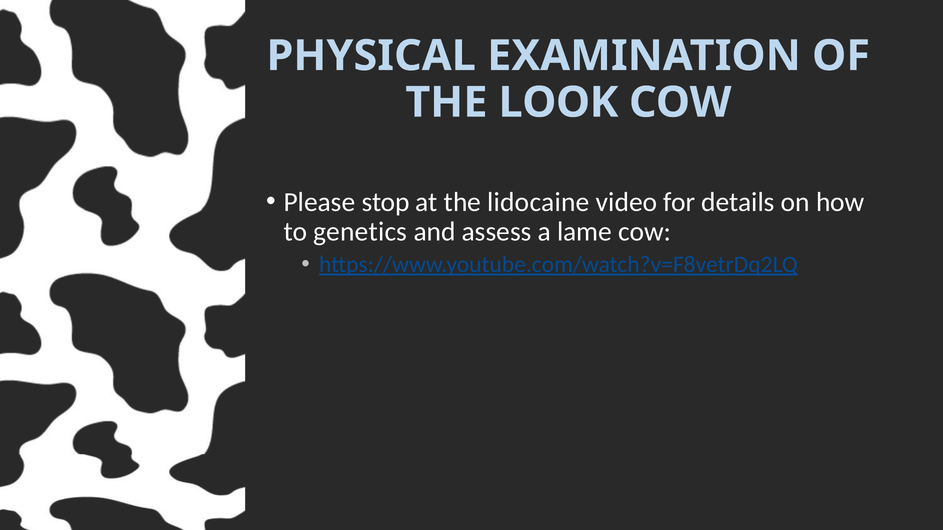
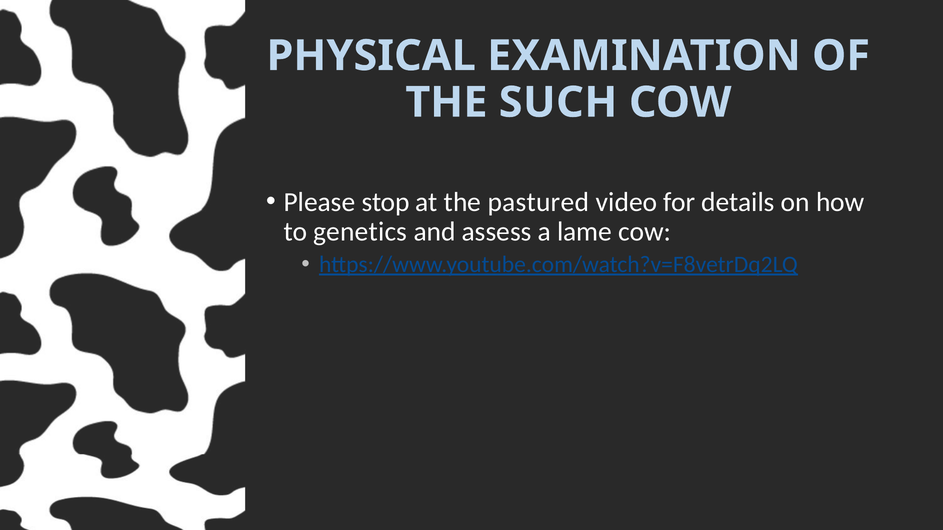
LOOK: LOOK -> SUCH
lidocaine: lidocaine -> pastured
